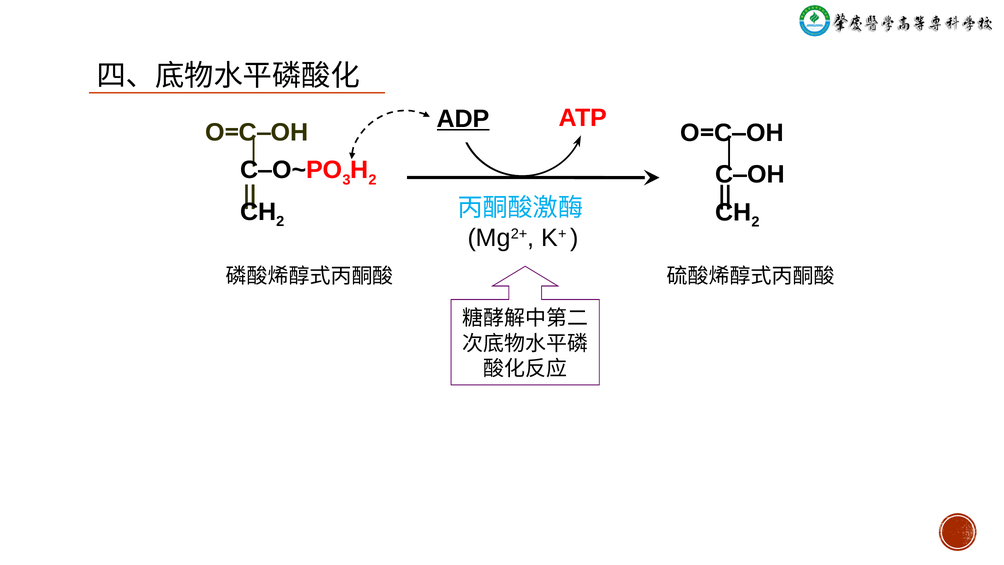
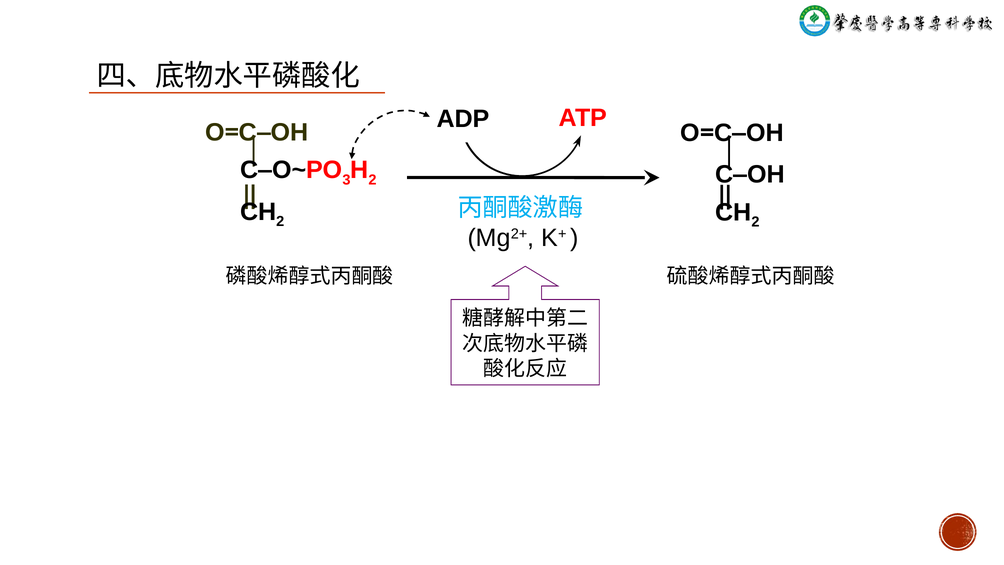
ADP underline: present -> none
